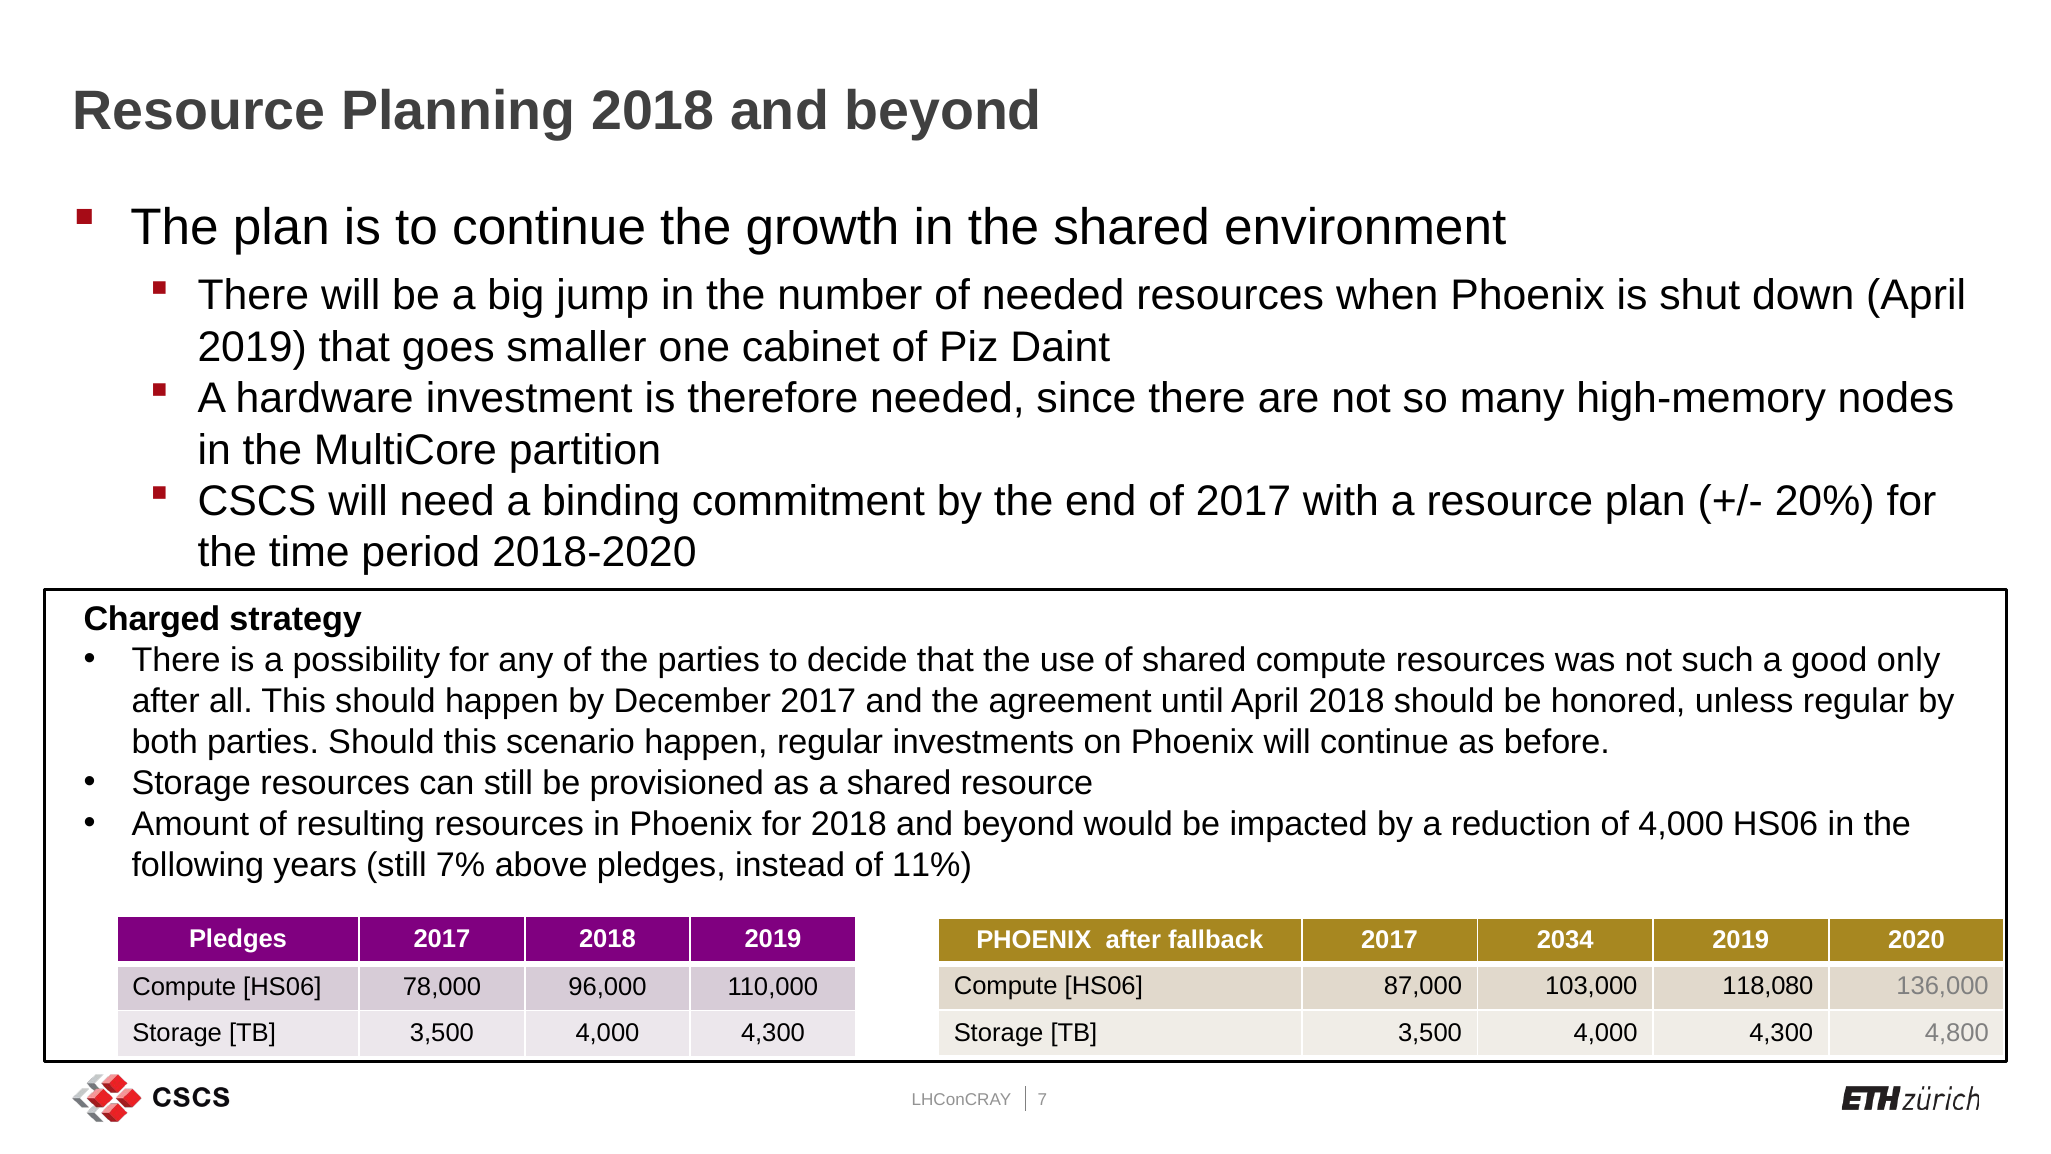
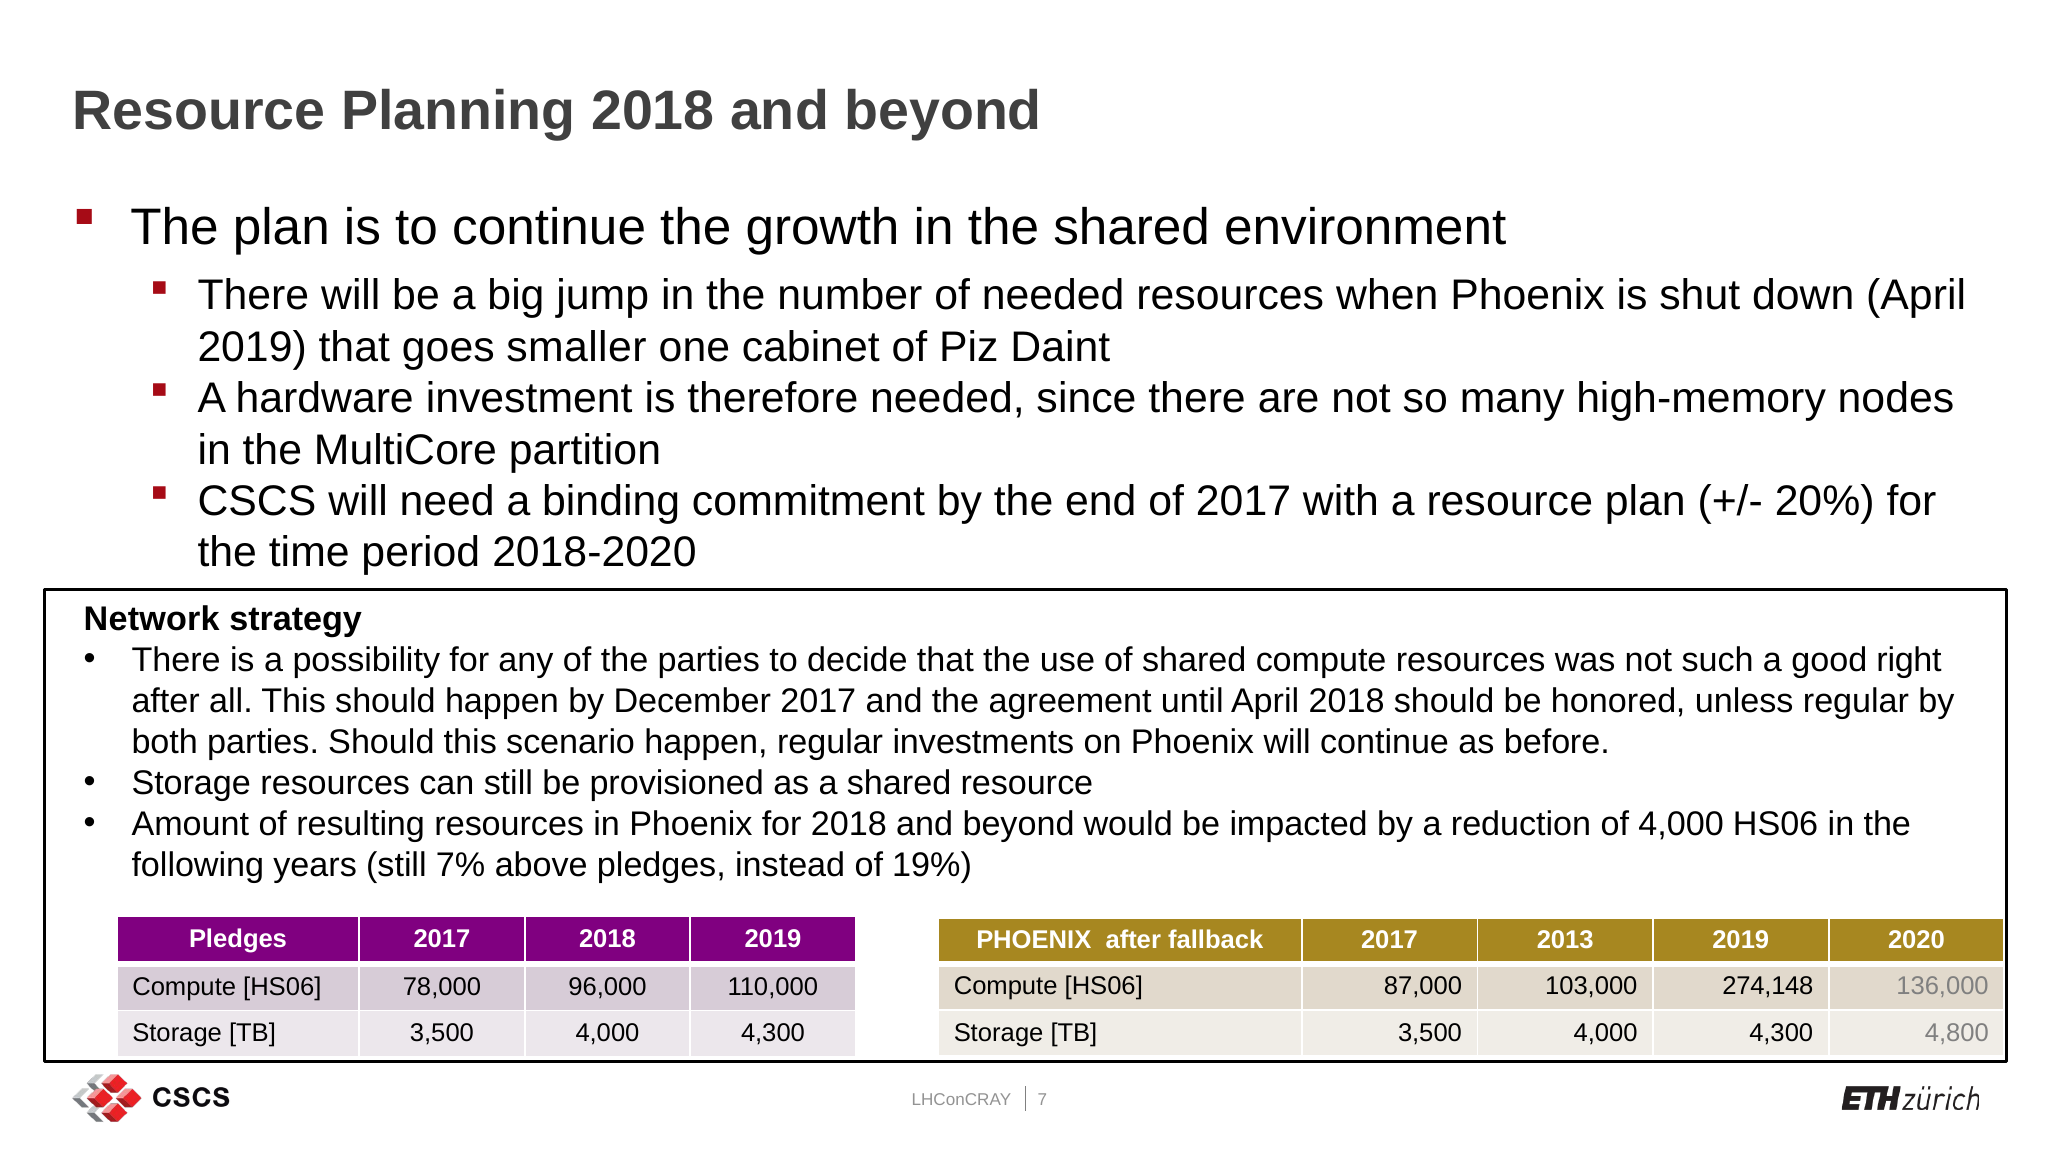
Charged: Charged -> Network
only: only -> right
11%: 11% -> 19%
2034: 2034 -> 2013
118,080: 118,080 -> 274,148
